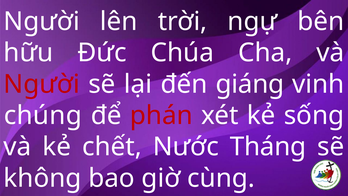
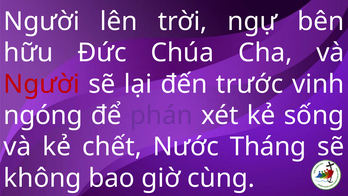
giáng: giáng -> trước
chúng: chúng -> ngóng
phán colour: red -> purple
